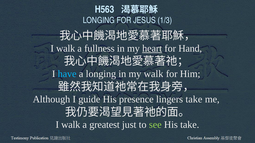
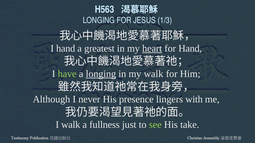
walk at (66, 49): walk -> hand
fullness: fullness -> greatest
have colour: light blue -> light green
longing at (101, 74) underline: none -> present
guide: guide -> never
lingers take: take -> with
greatest: greatest -> fullness
